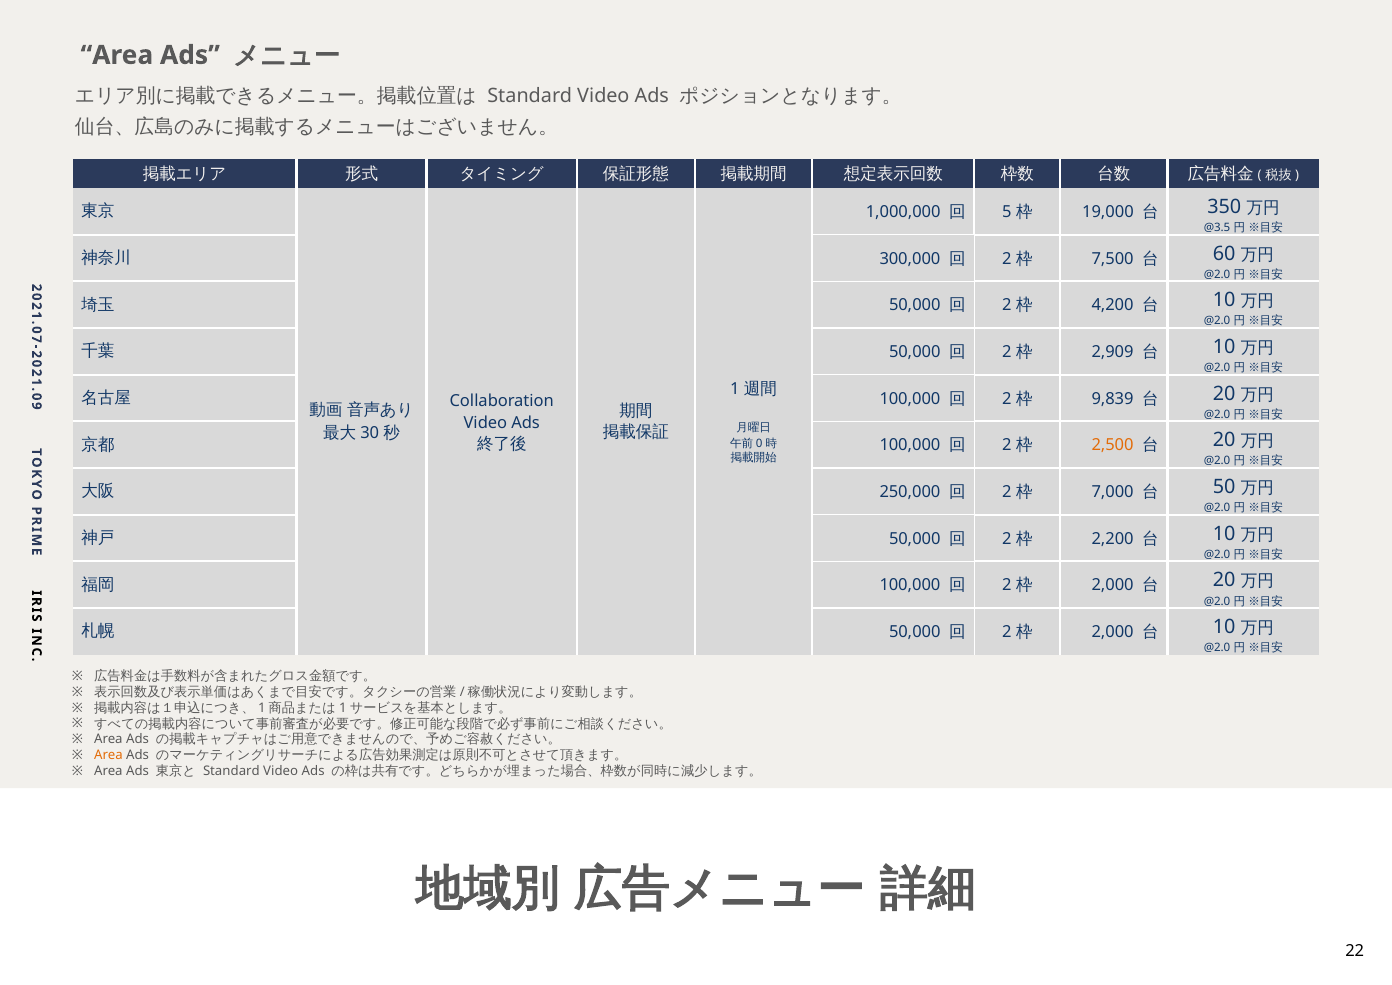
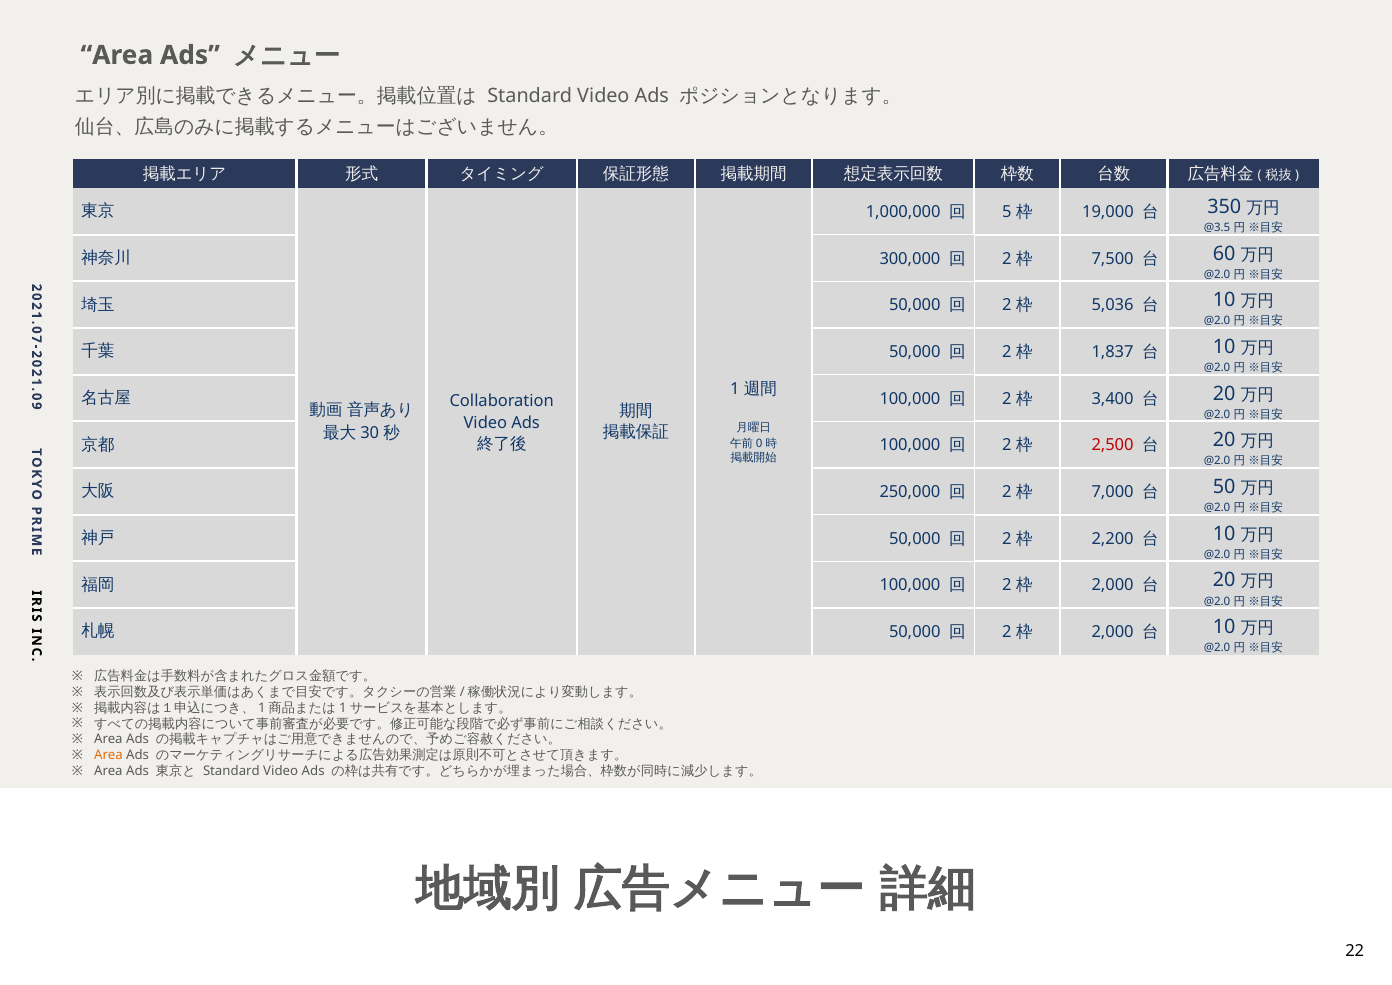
4,200: 4,200 -> 5,036
2,909: 2,909 -> 1,837
9,839: 9,839 -> 3,400
2,500 colour: orange -> red
